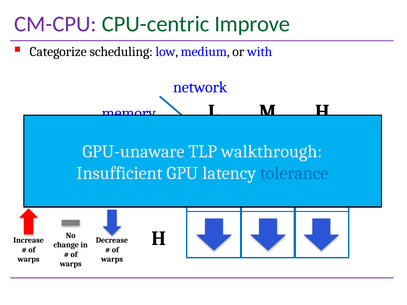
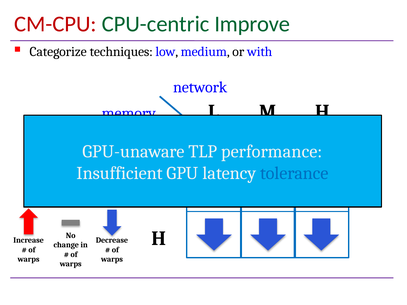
CM-CPU colour: purple -> red
scheduling: scheduling -> techniques
walkthrough: walkthrough -> performance
